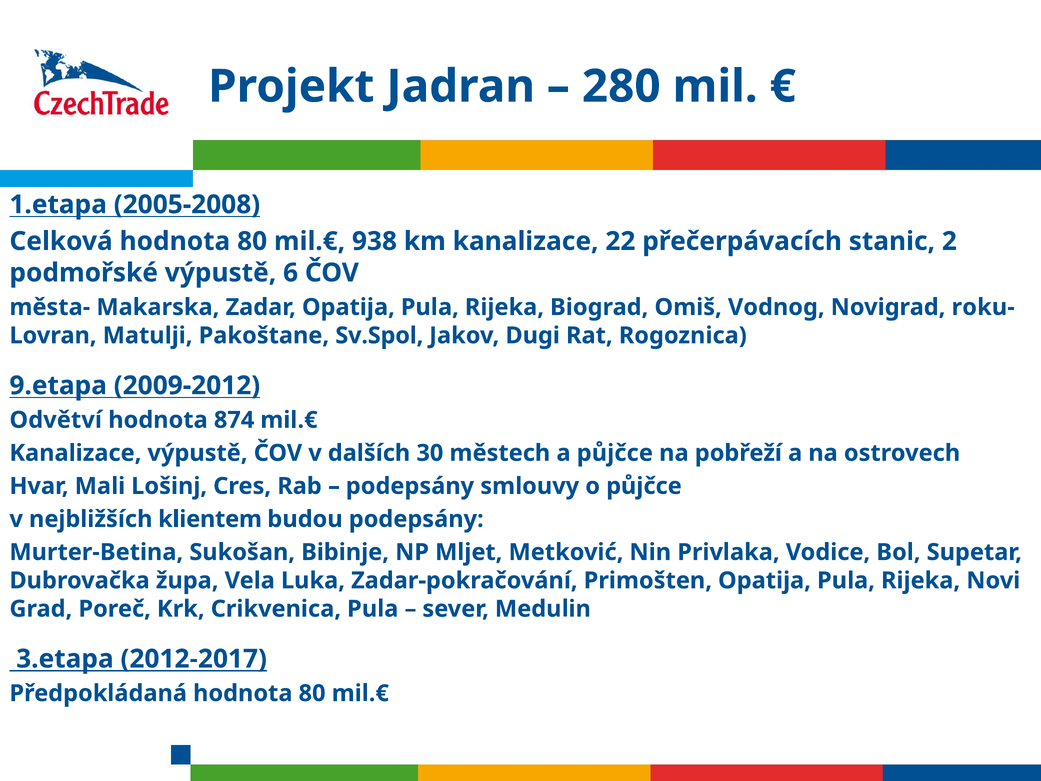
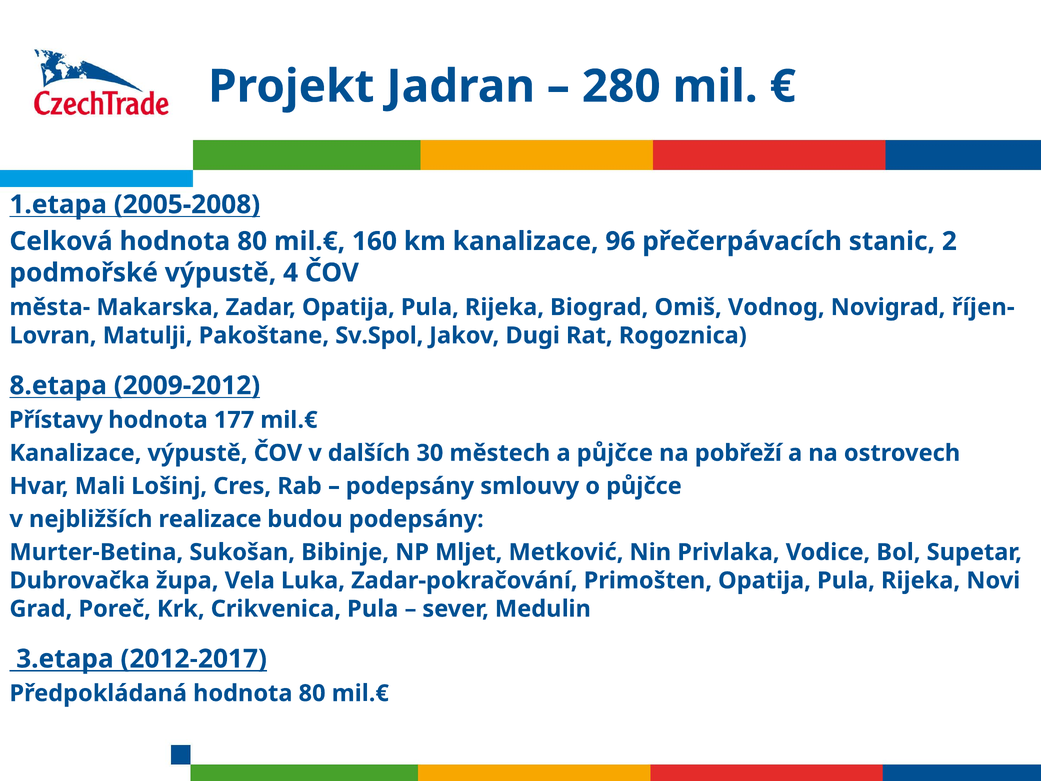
938: 938 -> 160
22: 22 -> 96
6: 6 -> 4
roku-: roku- -> říjen-
9.etapa: 9.etapa -> 8.etapa
Odvětví: Odvětví -> Přístavy
874: 874 -> 177
klientem: klientem -> realizace
